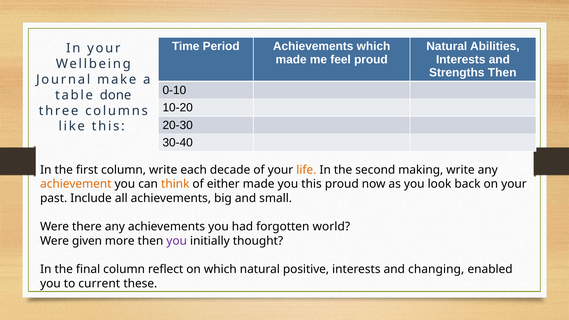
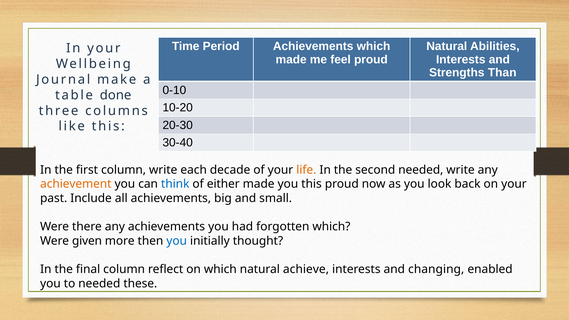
Strengths Then: Then -> Than
second making: making -> needed
think colour: orange -> blue
forgotten world: world -> which
you at (177, 241) colour: purple -> blue
positive: positive -> achieve
to current: current -> needed
